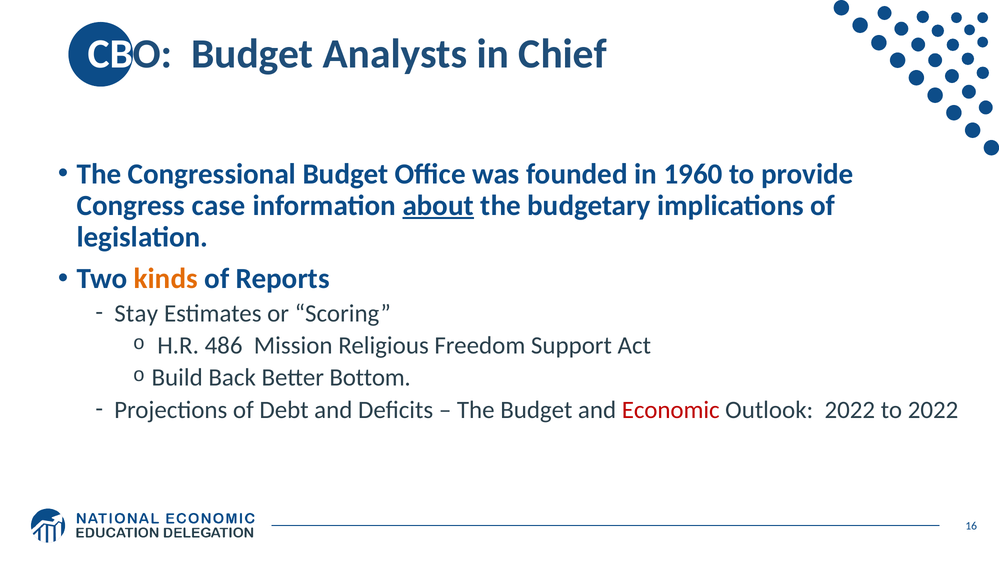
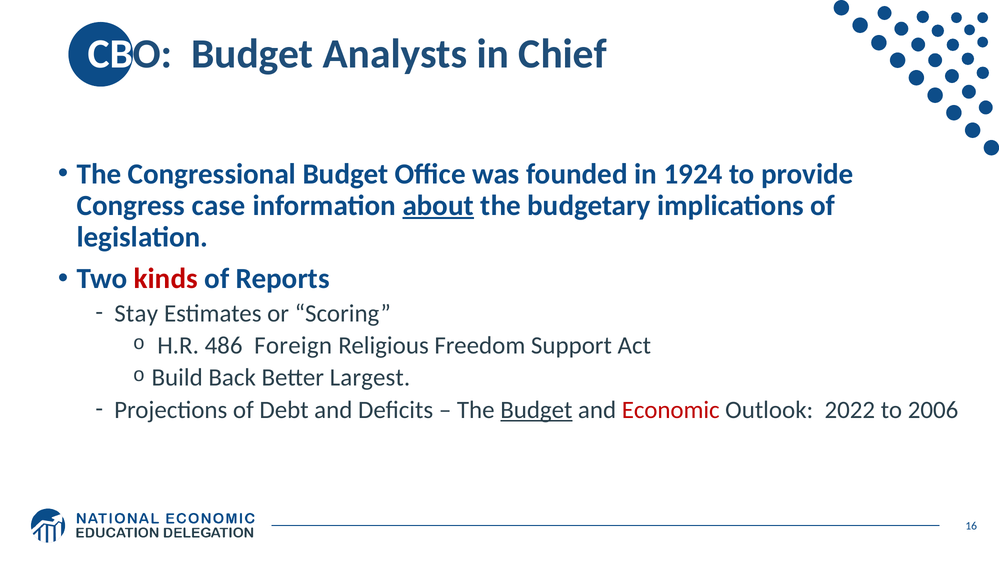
1960: 1960 -> 1924
kinds colour: orange -> red
Mission: Mission -> Foreign
Bottom: Bottom -> Largest
Budget at (536, 410) underline: none -> present
to 2022: 2022 -> 2006
